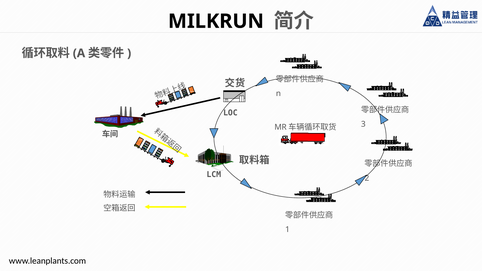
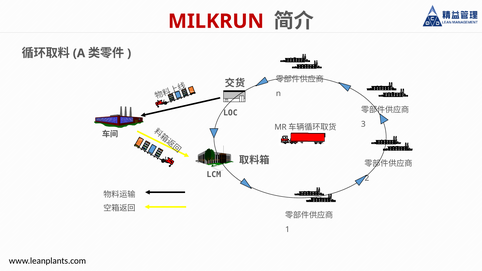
MILKRUN colour: black -> red
